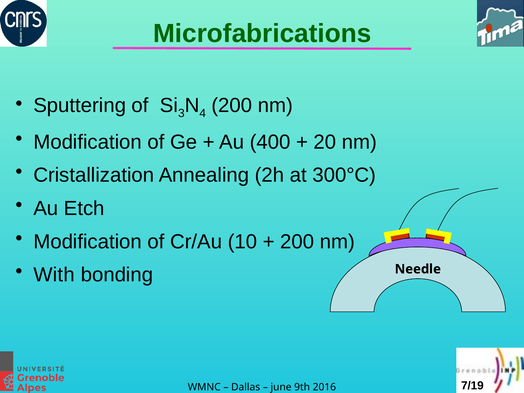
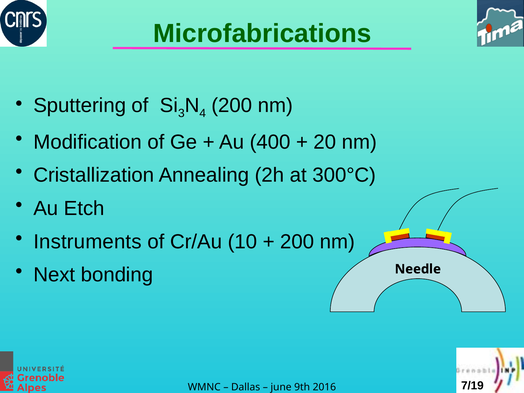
Modification at (88, 242): Modification -> Instruments
With: With -> Next
